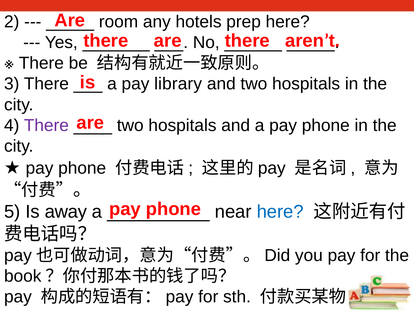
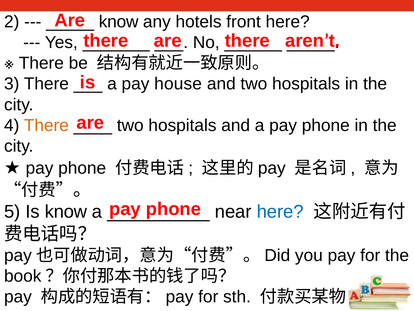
room at (119, 22): room -> know
prep: prep -> front
library: library -> house
There at (46, 125) colour: purple -> orange
Is away: away -> know
